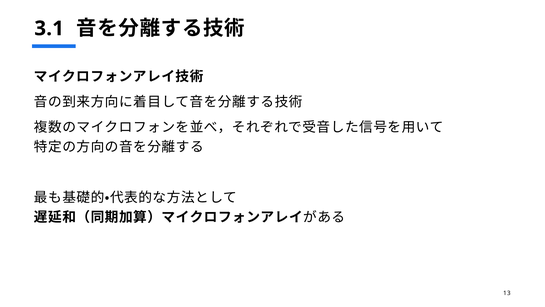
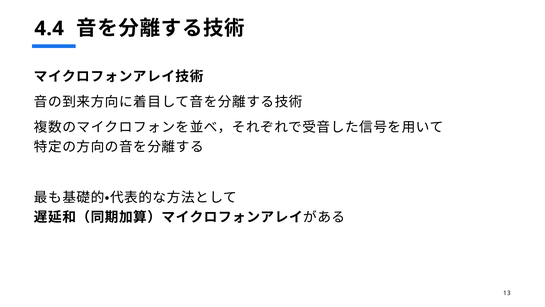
3.1: 3.1 -> 4.4
